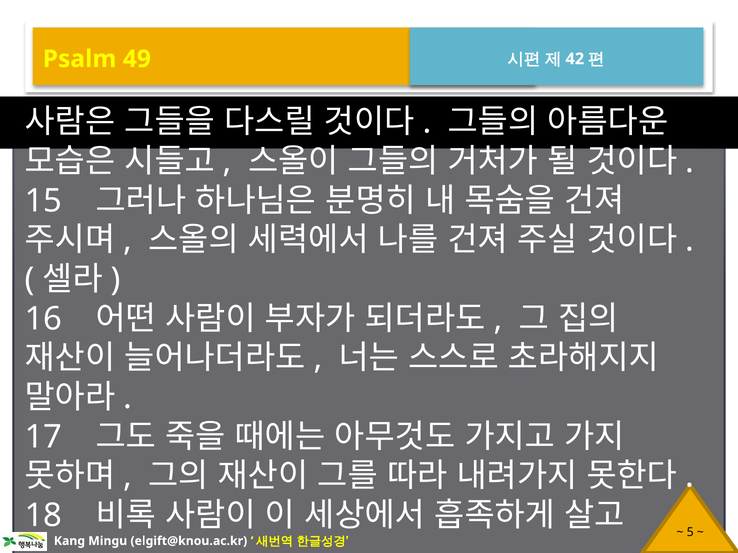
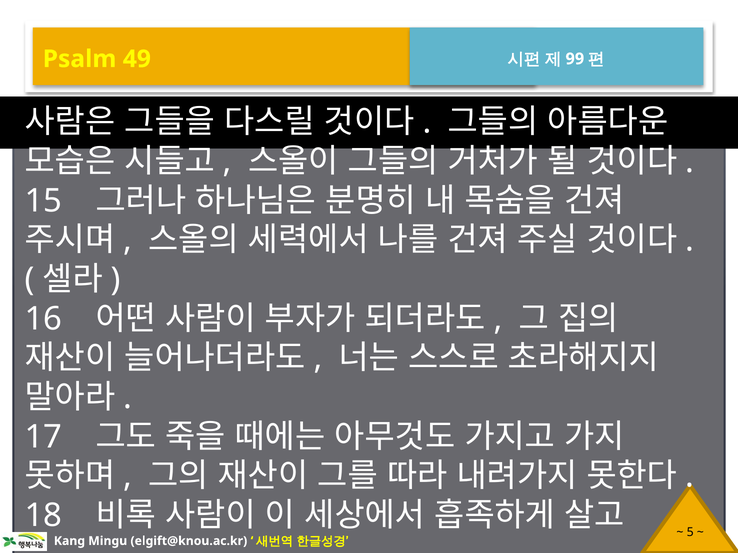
42: 42 -> 99
